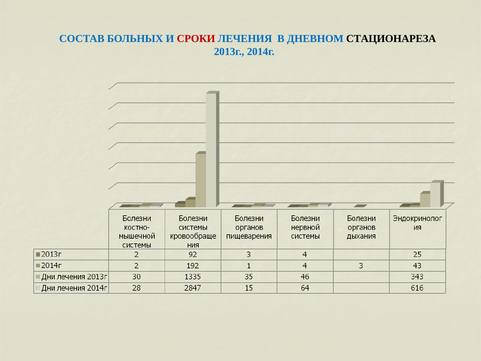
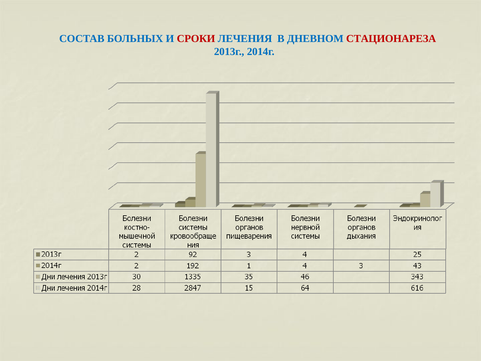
СТАЦИОНАРЕЗА colour: black -> red
